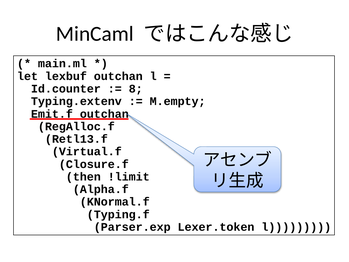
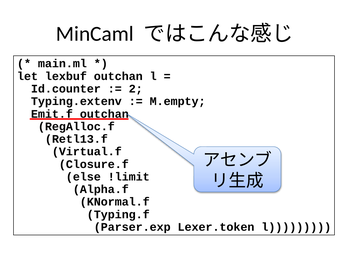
8: 8 -> 2
then: then -> else
